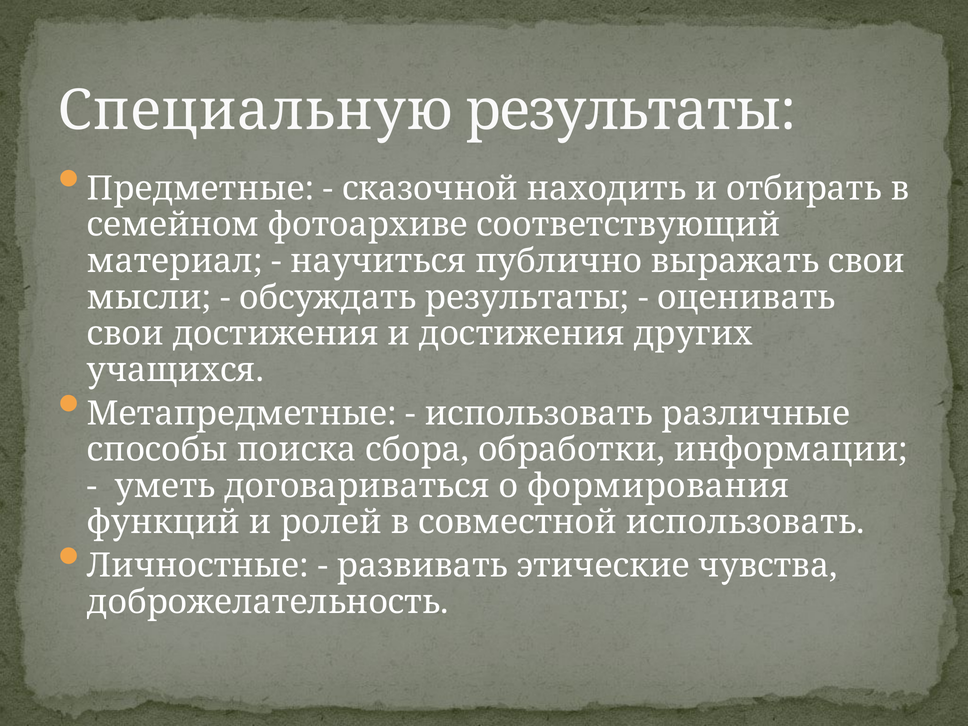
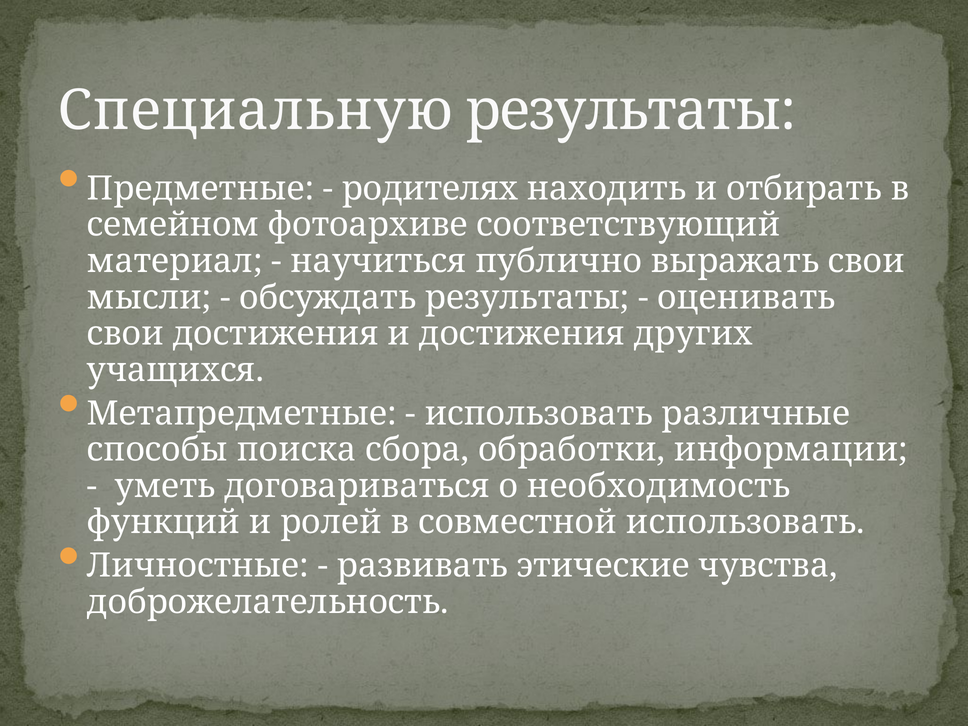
сказочной: сказочной -> родителях
формирования: формирования -> необходимость
